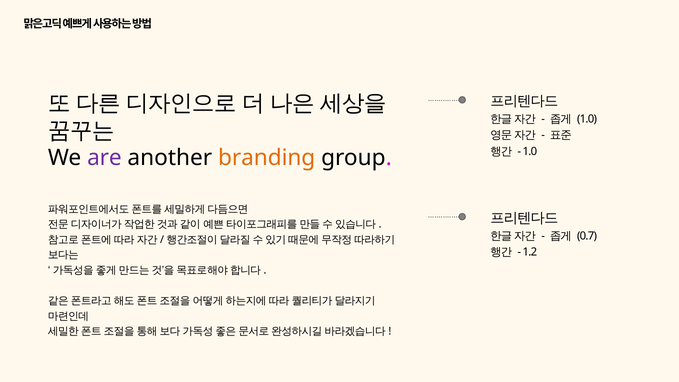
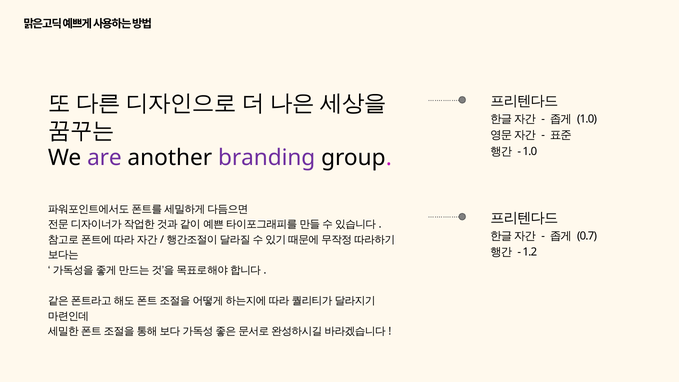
branding colour: orange -> purple
